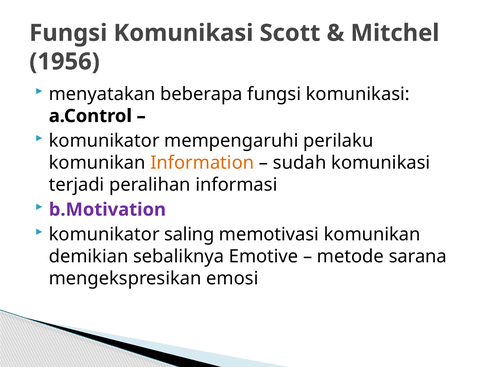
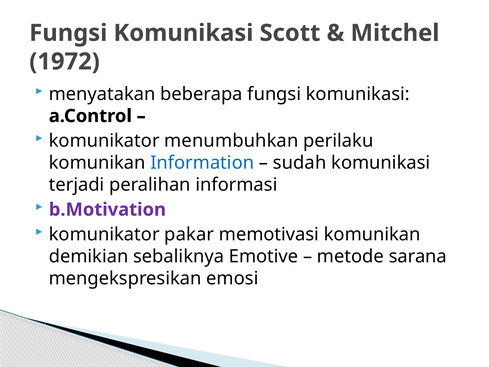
1956: 1956 -> 1972
mempengaruhi: mempengaruhi -> menumbuhkan
Information colour: orange -> blue
saling: saling -> pakar
